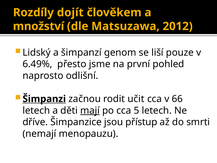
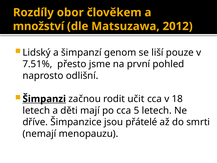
dojít: dojít -> obor
6.49%: 6.49% -> 7.51%
66: 66 -> 18
mají underline: present -> none
přístup: přístup -> přátelé
